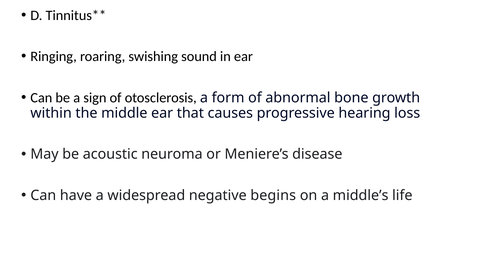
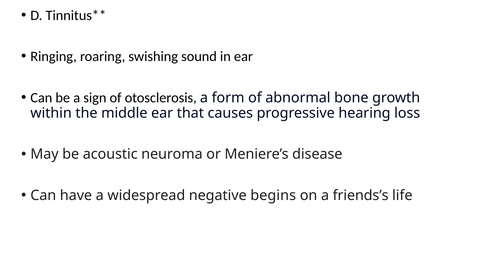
middle’s: middle’s -> friends’s
